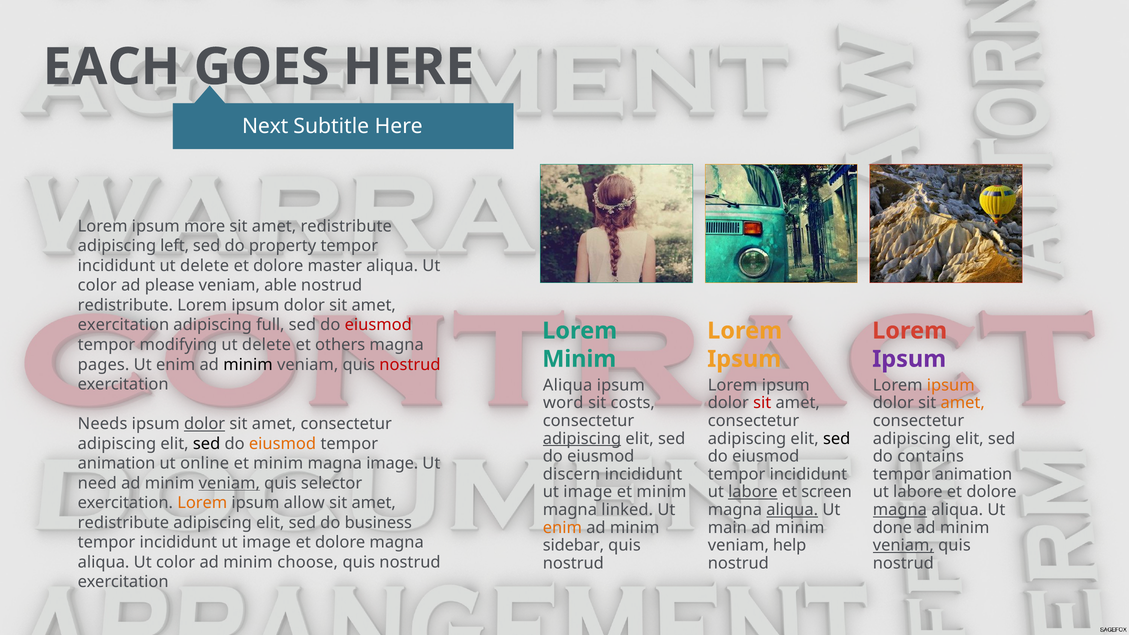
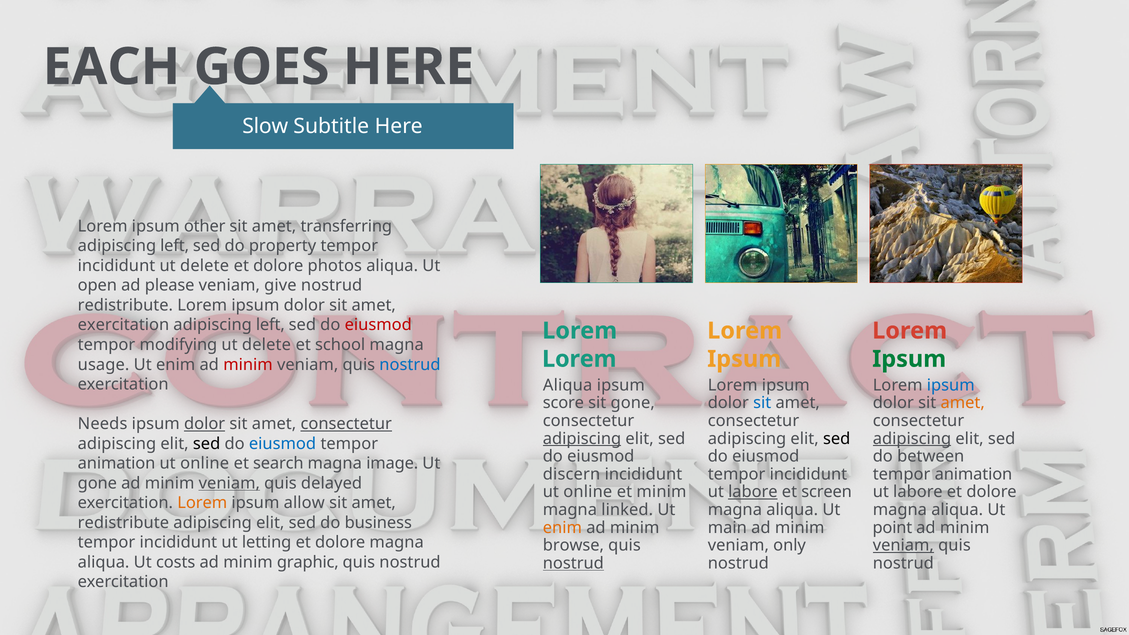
Next: Next -> Slow
more: more -> other
redistribute at (346, 226): redistribute -> transferring
master: master -> photos
color at (97, 286): color -> open
able: able -> give
full at (270, 325): full -> left
others: others -> school
Minim at (579, 359): Minim -> Lorem
Ipsum at (909, 359) colour: purple -> green
pages: pages -> usage
minim at (248, 365) colour: black -> red
nostrud at (410, 365) colour: red -> blue
ipsum at (951, 385) colour: orange -> blue
word: word -> score
sit costs: costs -> gone
sit at (762, 403) colour: red -> blue
consectetur at (346, 424) underline: none -> present
adipiscing at (912, 439) underline: none -> present
eiusmod at (283, 444) colour: orange -> blue
contains: contains -> between
minim at (278, 463): minim -> search
need at (97, 483): need -> gone
selector: selector -> delayed
image at (588, 492): image -> online
aliqua at (792, 510) underline: present -> none
magna at (900, 510) underline: present -> none
done: done -> point
tempor incididunt ut image: image -> letting
sidebar: sidebar -> browse
help: help -> only
color at (176, 562): color -> costs
choose: choose -> graphic
nostrud at (573, 563) underline: none -> present
